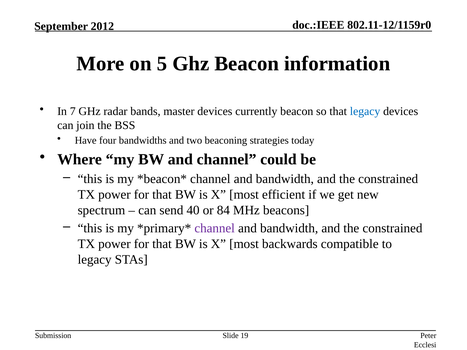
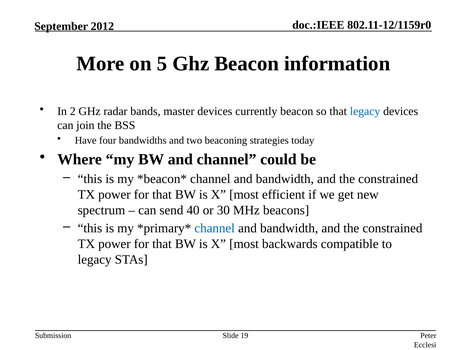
7: 7 -> 2
84: 84 -> 30
channel at (215, 228) colour: purple -> blue
